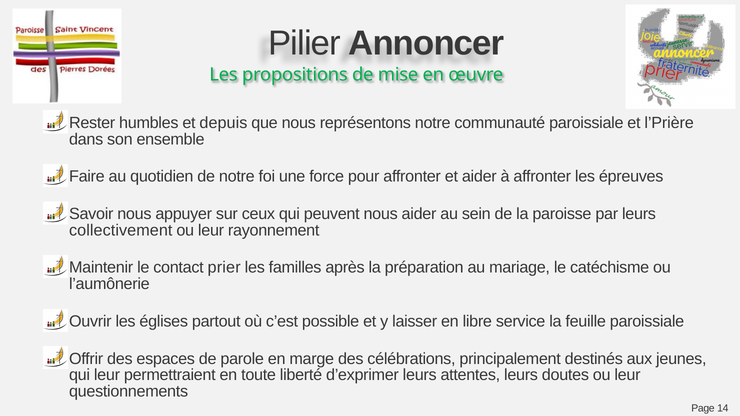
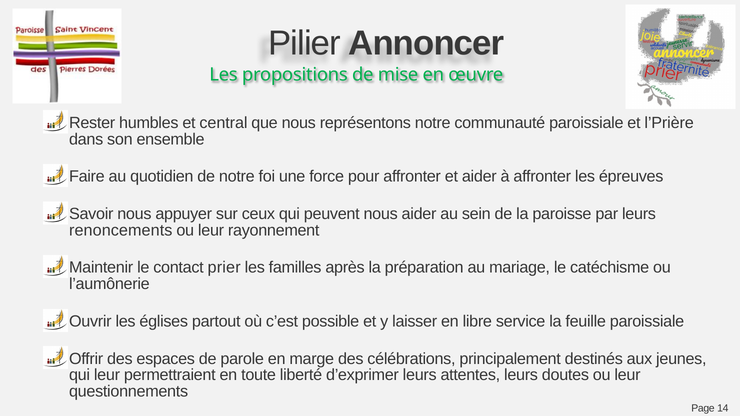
depuis: depuis -> central
collectivement: collectivement -> renoncements
